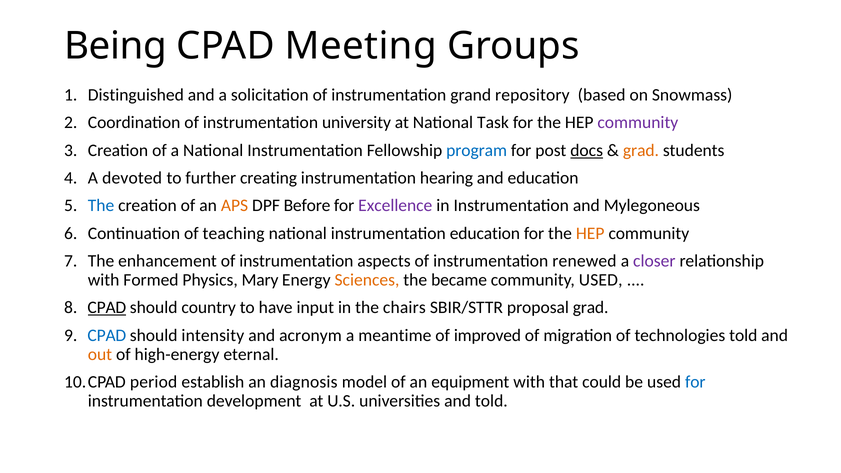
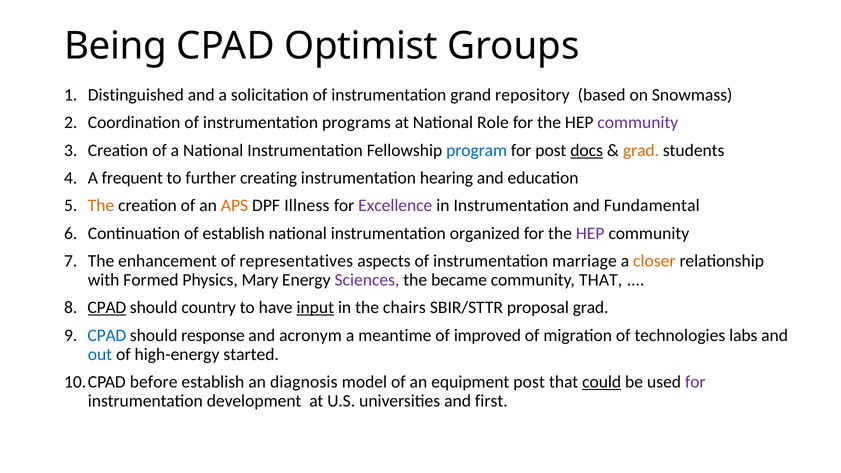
Meeting: Meeting -> Optimist
university: university -> programs
Task: Task -> Role
devoted: devoted -> frequent
The at (101, 206) colour: blue -> orange
Before: Before -> Illness
Mylegoneous: Mylegoneous -> Fundamental
of teaching: teaching -> establish
instrumentation education: education -> organized
HEP at (590, 233) colour: orange -> purple
enhancement of instrumentation: instrumentation -> representatives
renewed: renewed -> marriage
closer colour: purple -> orange
Sciences colour: orange -> purple
community USED: USED -> THAT
input underline: none -> present
intensity: intensity -> response
technologies told: told -> labs
out colour: orange -> blue
eternal: eternal -> started
period: period -> before
equipment with: with -> post
could underline: none -> present
for at (695, 382) colour: blue -> purple
and told: told -> first
